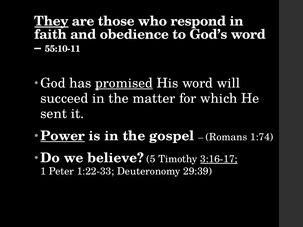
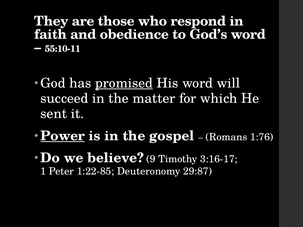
They underline: present -> none
1:74: 1:74 -> 1:76
5: 5 -> 9
3:16-17 underline: present -> none
1:22-33: 1:22-33 -> 1:22-85
29:39: 29:39 -> 29:87
